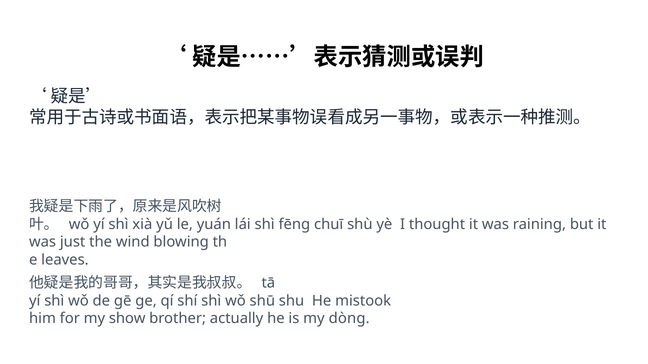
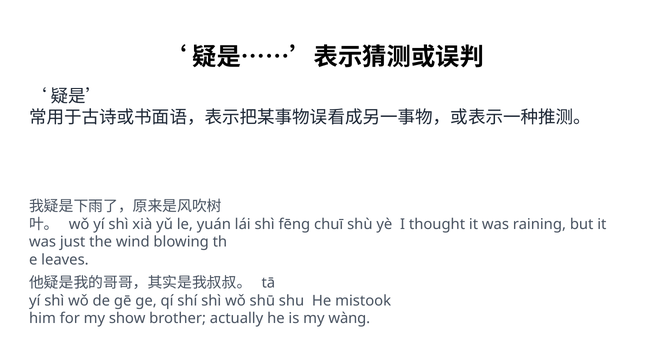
dòng: dòng -> wàng
